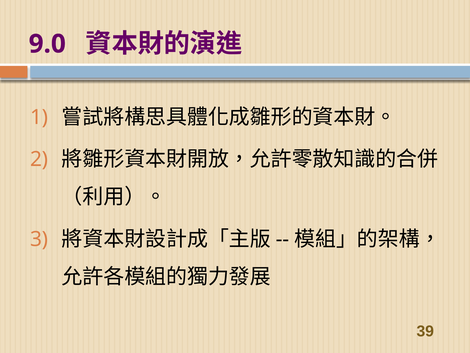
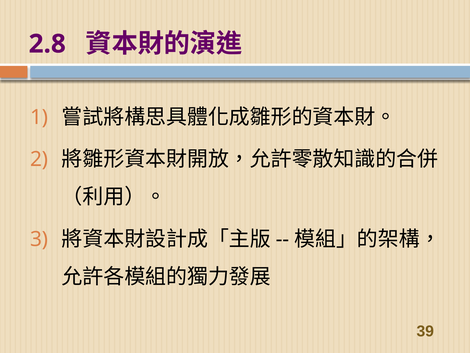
9.0: 9.0 -> 2.8
